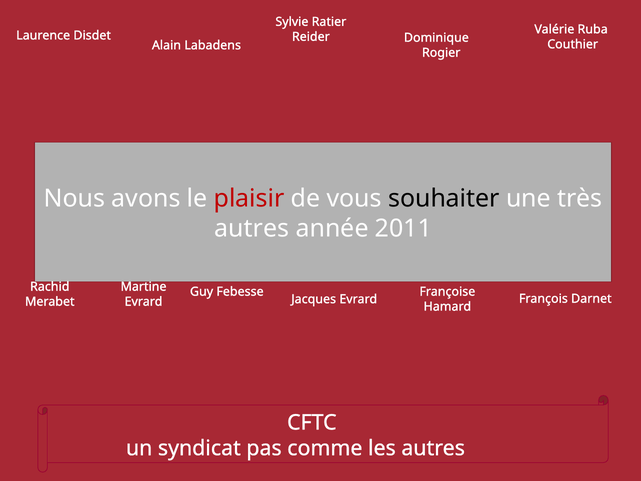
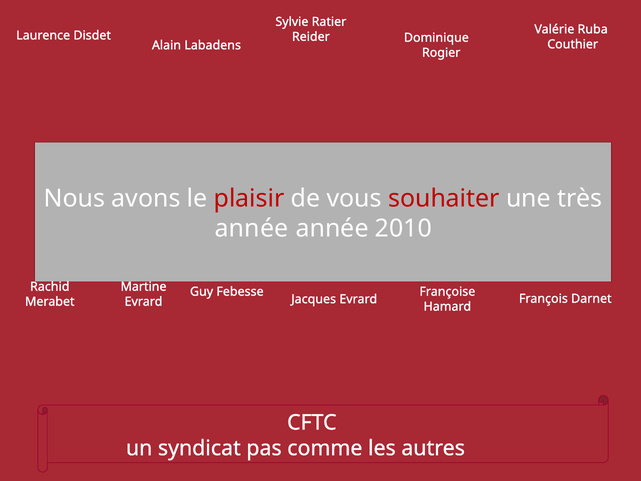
souhaiter colour: black -> red
autres at (252, 228): autres -> année
2011: 2011 -> 2010
